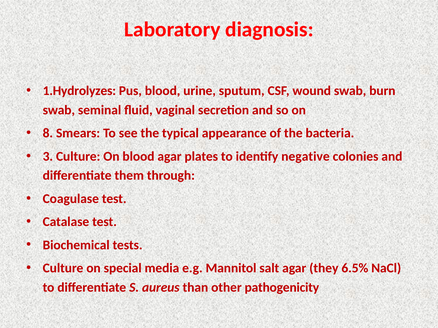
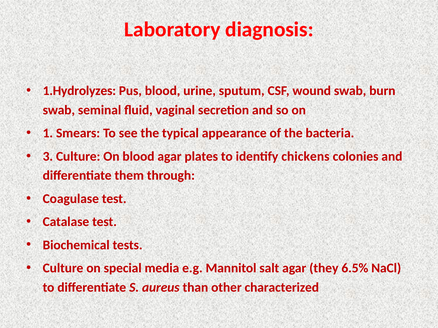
8: 8 -> 1
negative: negative -> chickens
pathogenicity: pathogenicity -> characterized
